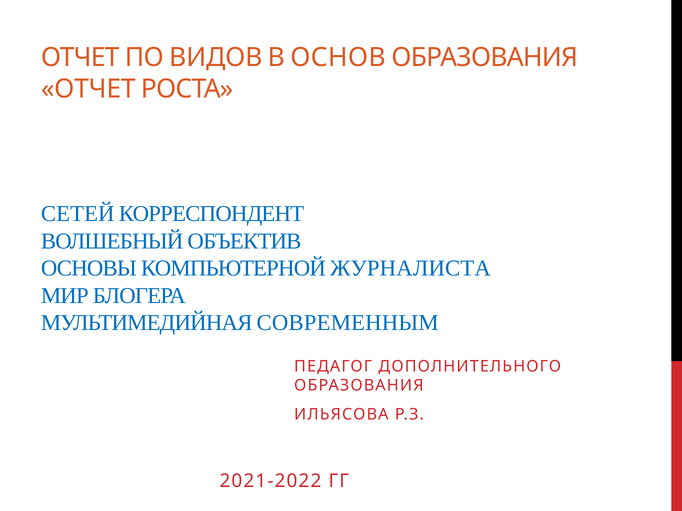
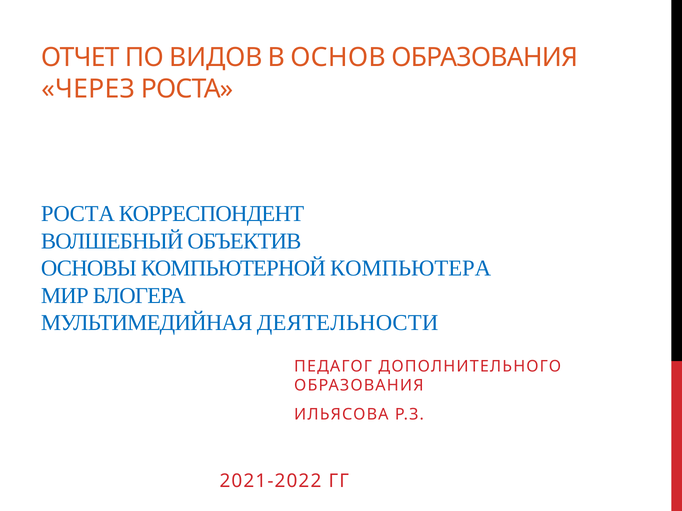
ОТЧЕТ at (88, 89): ОТЧЕТ -> ЧЕРЕЗ
СЕТЕЙ at (78, 214): СЕТЕЙ -> РОСТА
ЖУРНАЛИСТА: ЖУРНАЛИСТА -> КОМПЬЮТЕРА
СОВРЕМЕННЫМ: СОВРЕМЕННЫМ -> ДЕЯТЕЛЬНОСТИ
